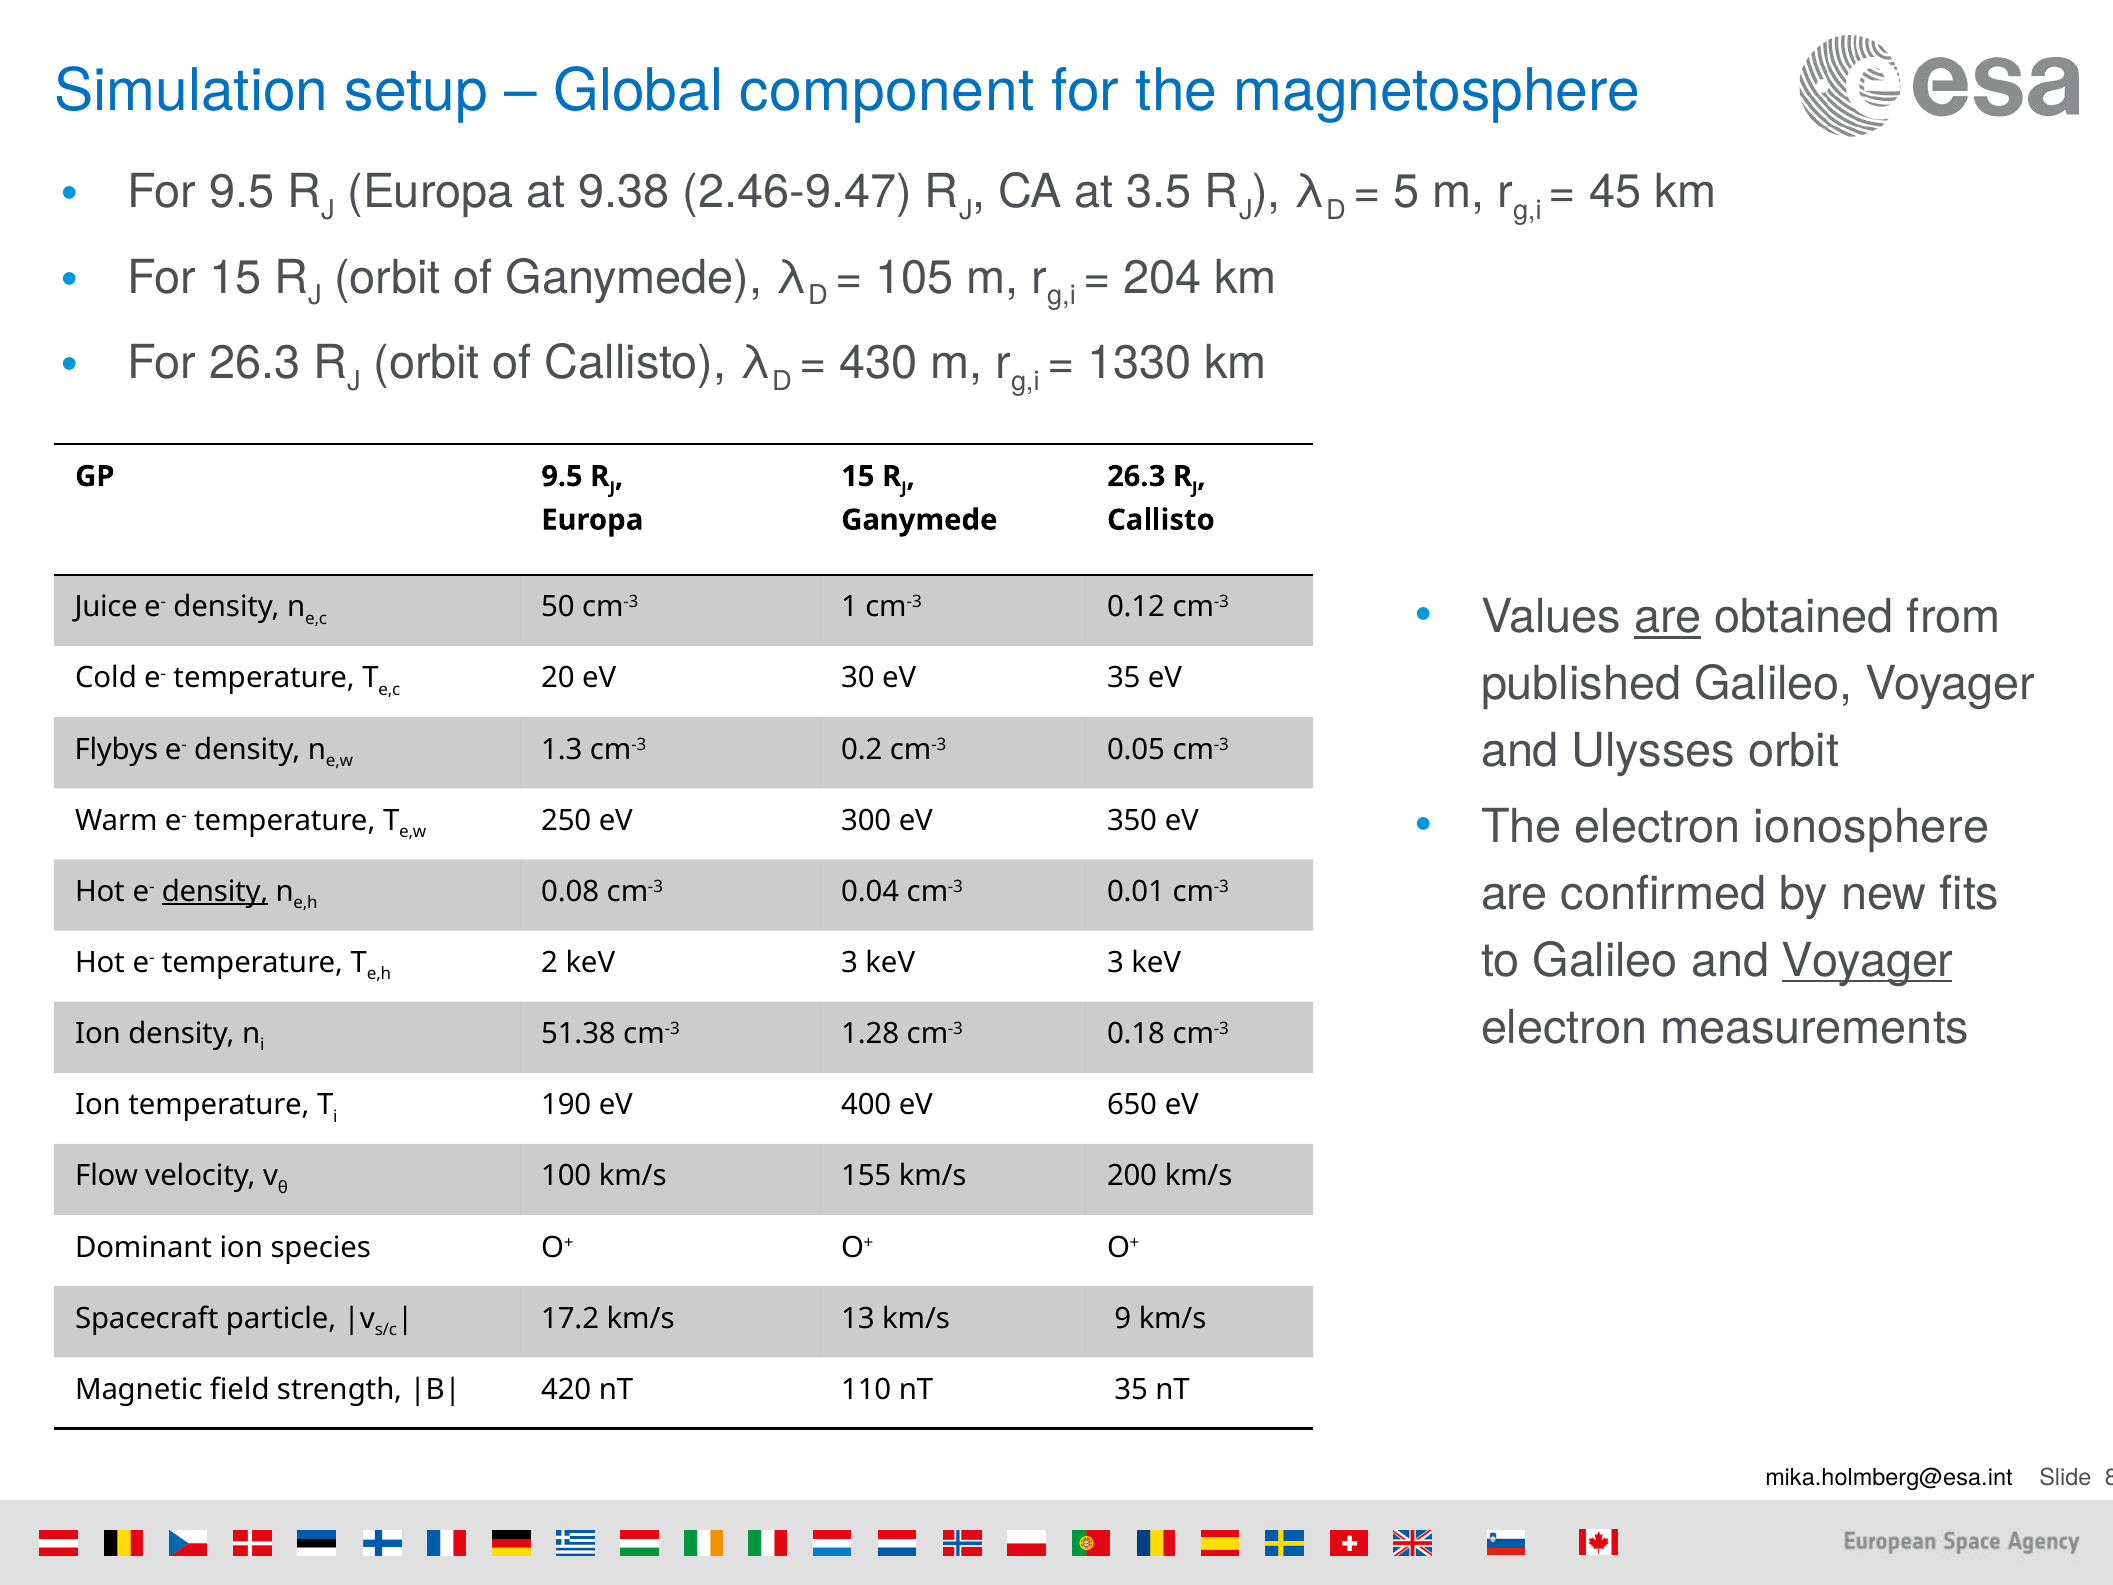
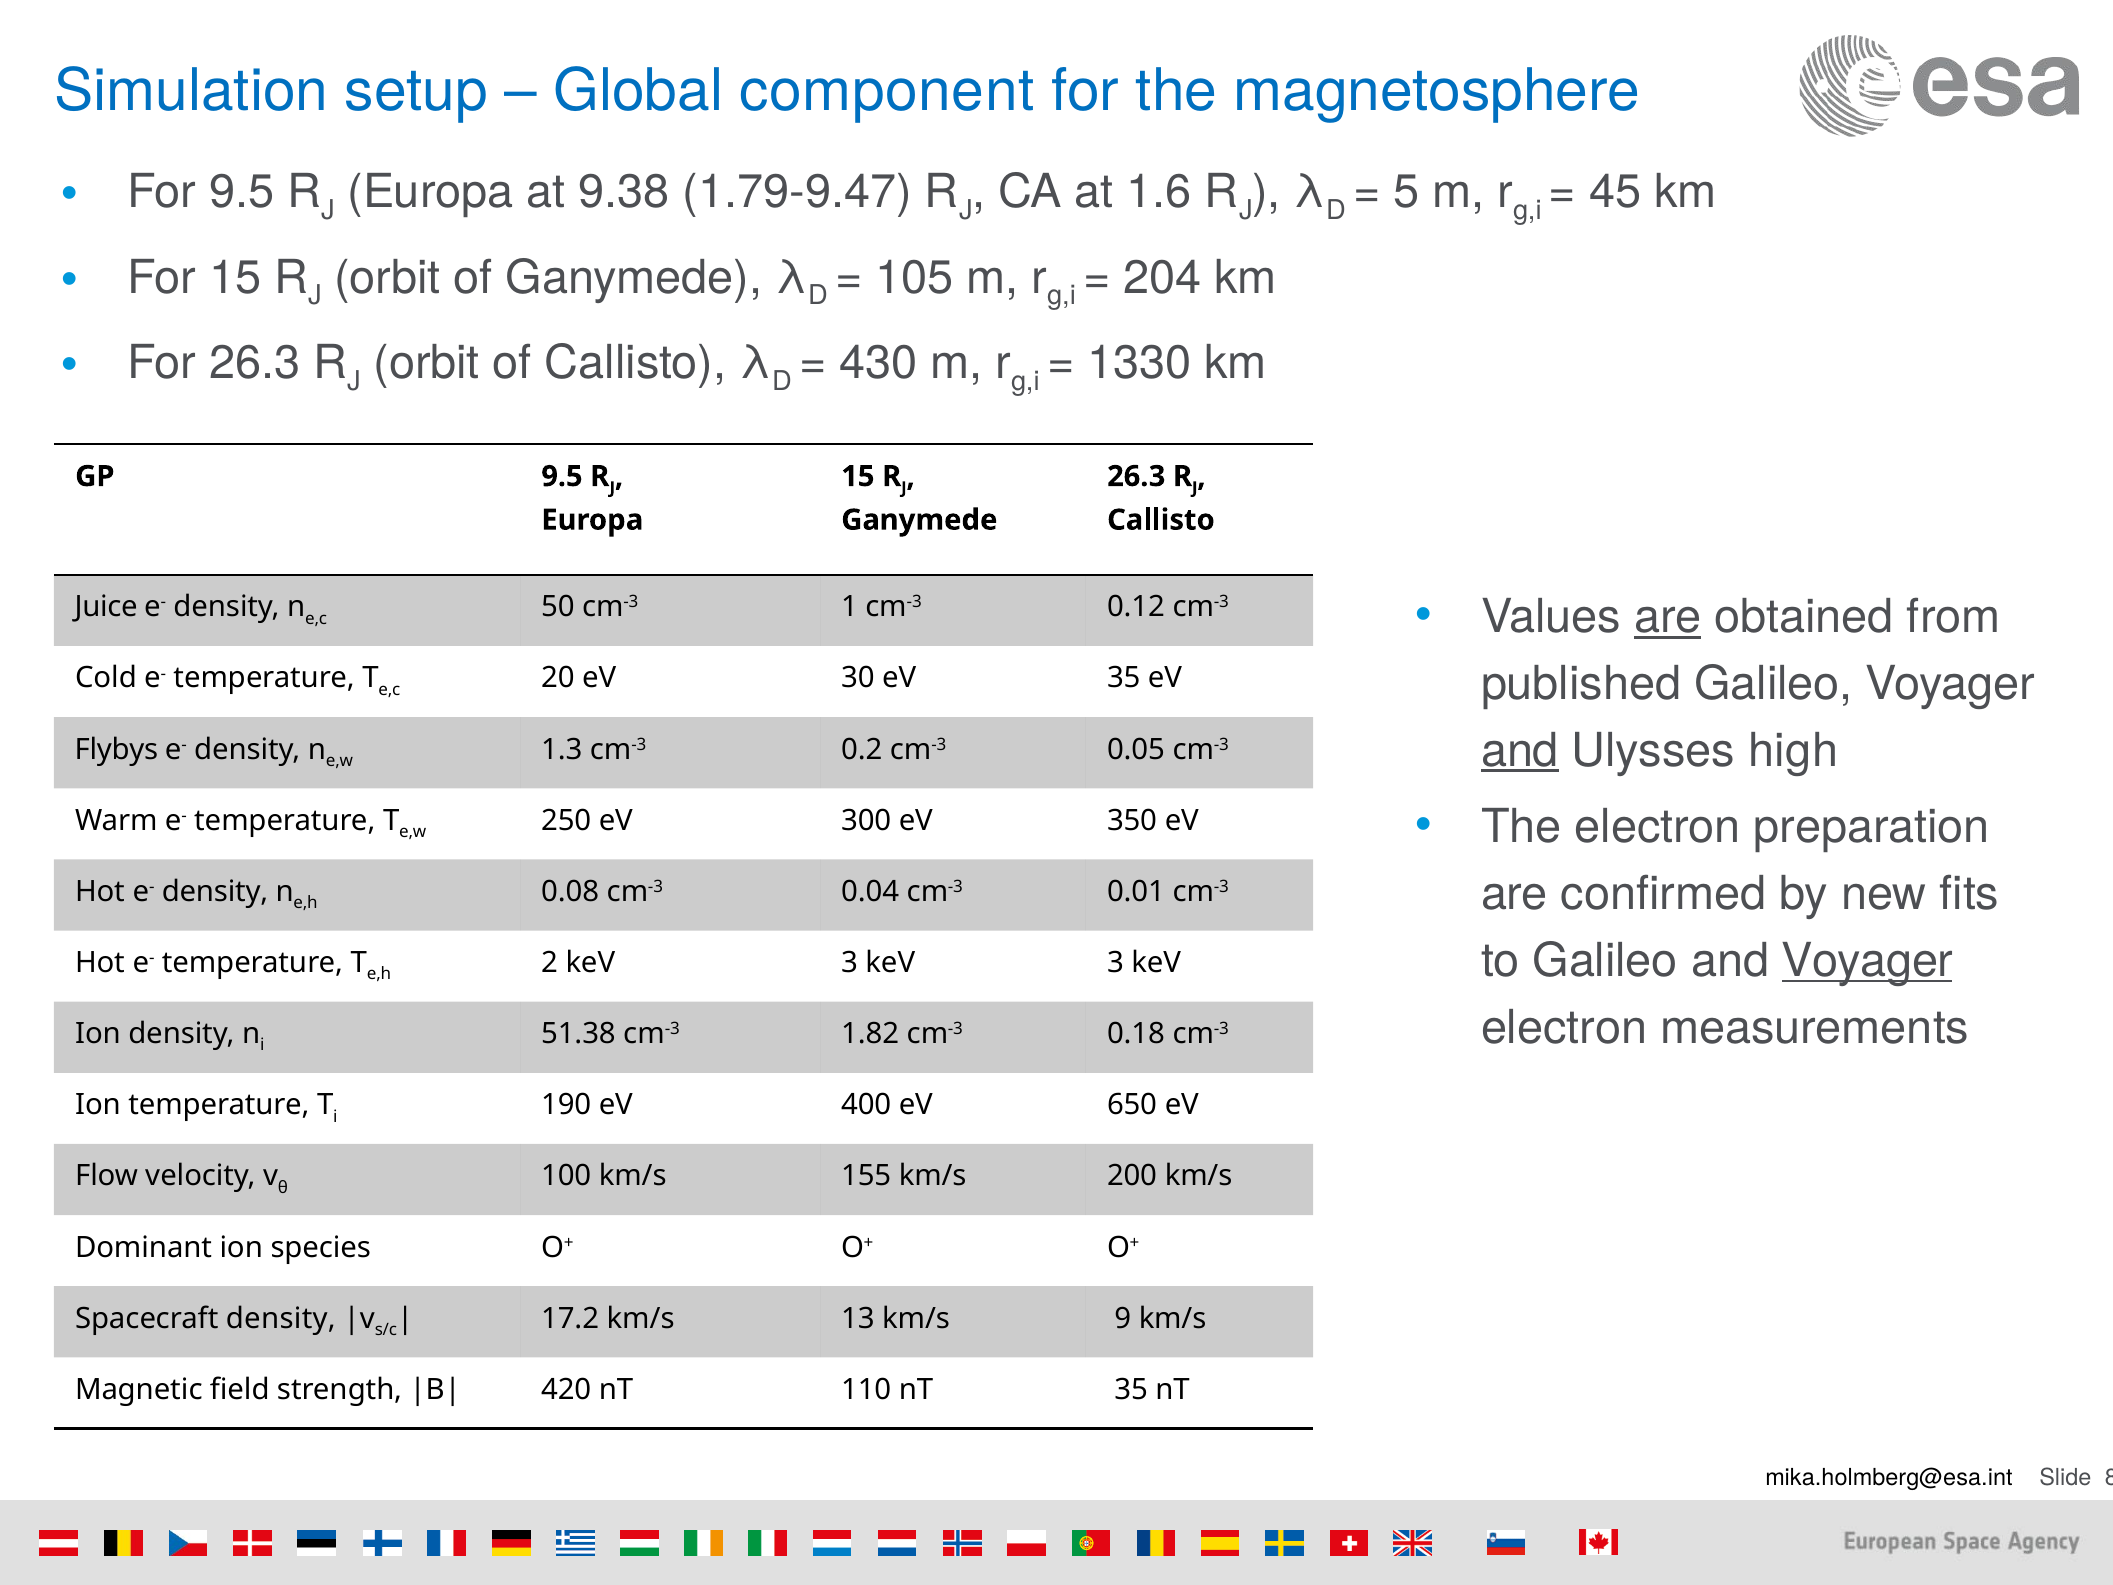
2.46-9.47: 2.46-9.47 -> 1.79-9.47
3.5: 3.5 -> 1.6
and at (1520, 751) underline: none -> present
Ulysses orbit: orbit -> high
ionosphere: ionosphere -> preparation
density at (215, 891) underline: present -> none
1.28: 1.28 -> 1.82
Spacecraft particle: particle -> density
